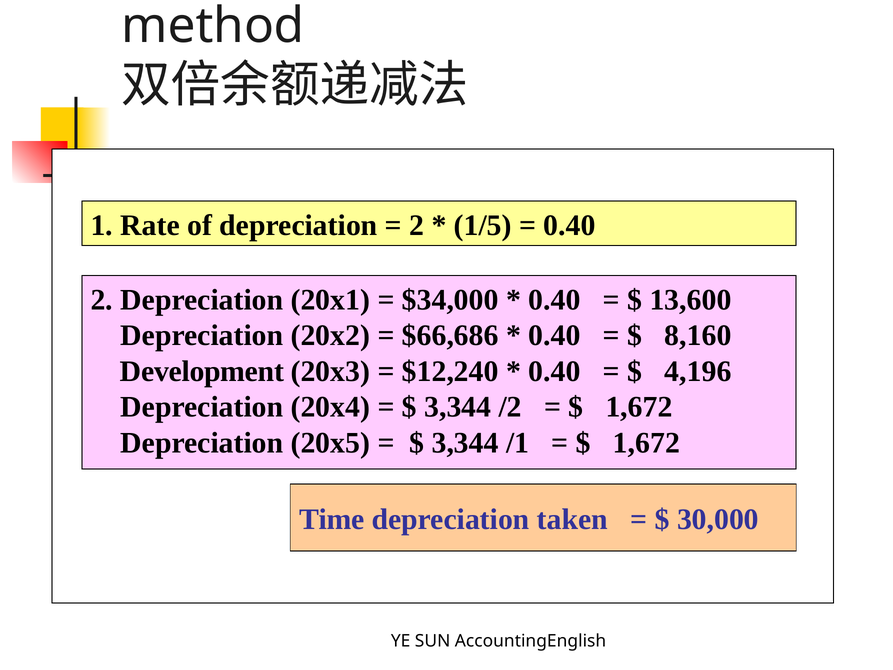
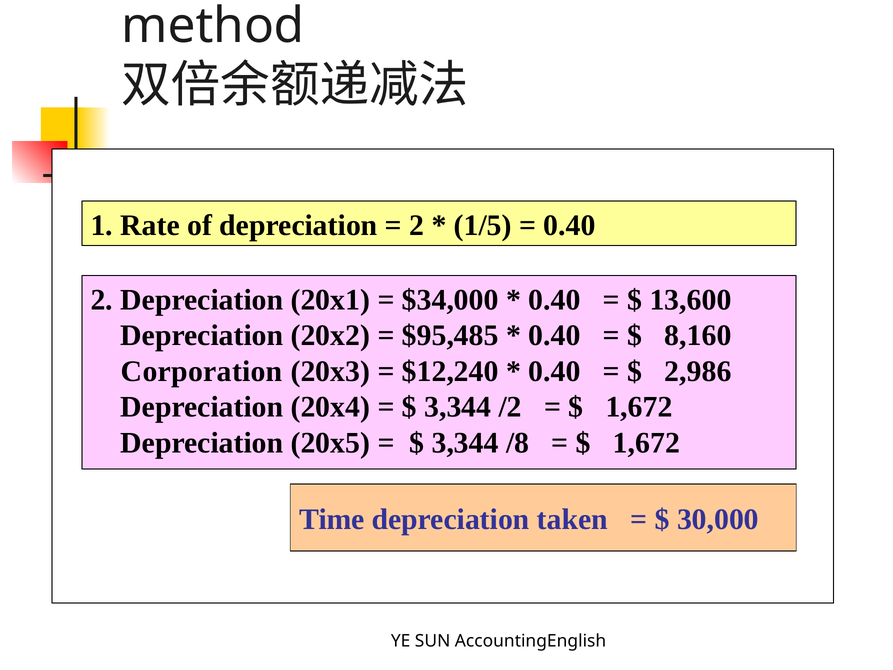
$66,686: $66,686 -> $95,485
Development: Development -> Corporation
4,196: 4,196 -> 2,986
/1: /1 -> /8
